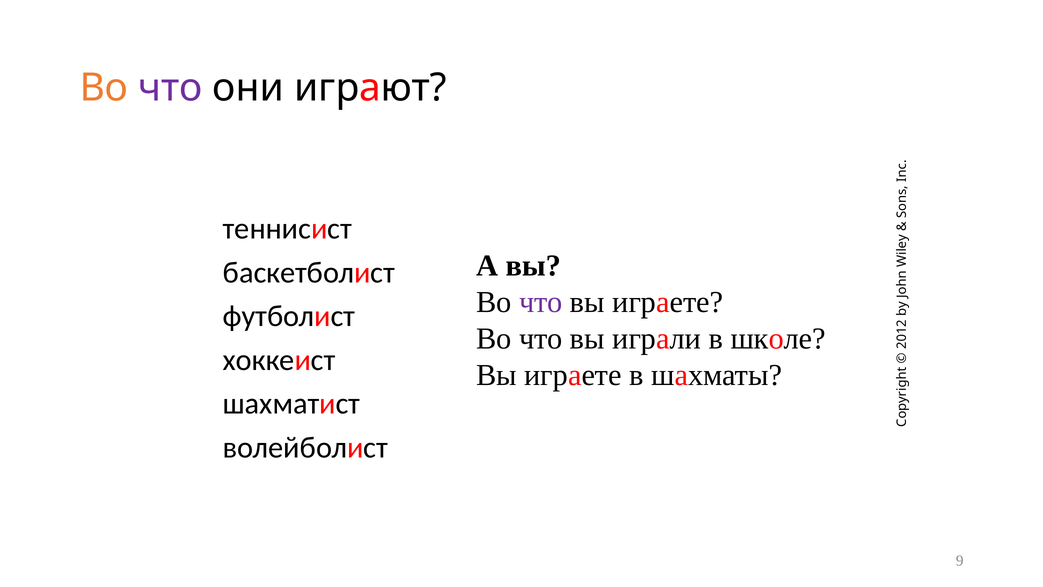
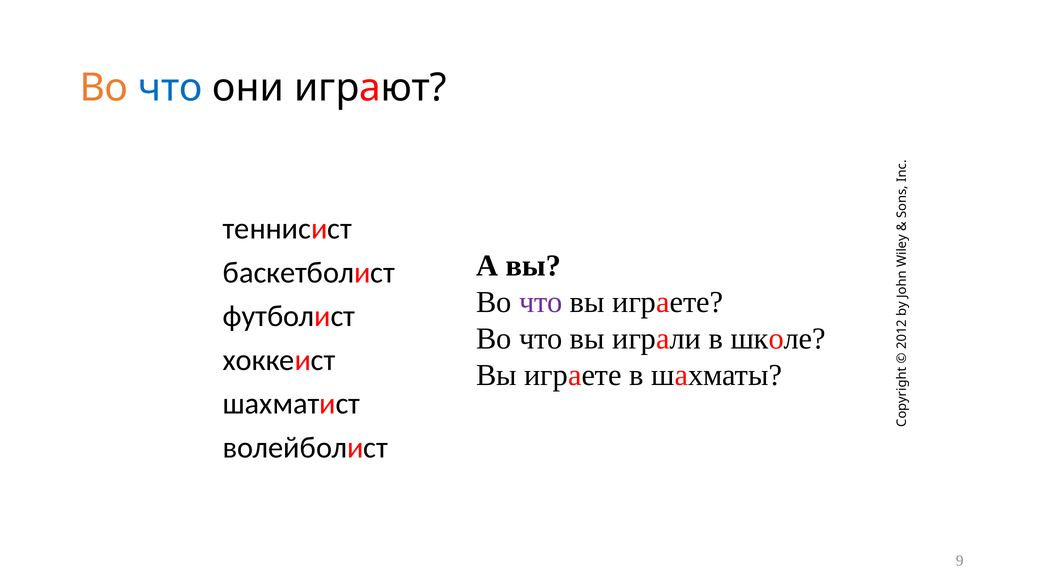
что at (170, 88) colour: purple -> blue
